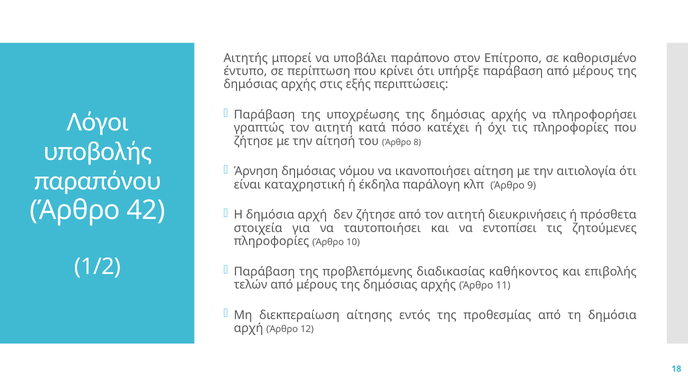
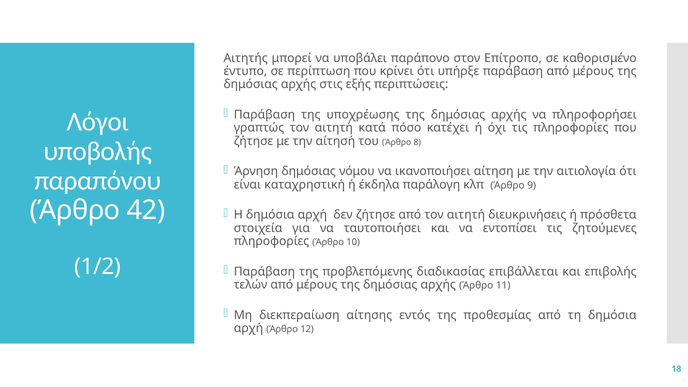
καθήκοντος: καθήκοντος -> επιβάλλεται
